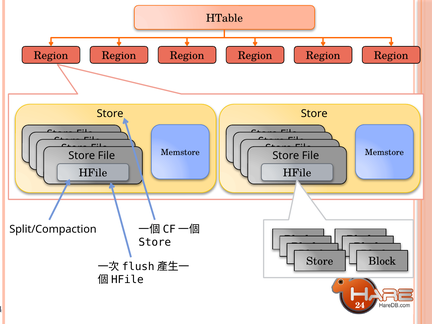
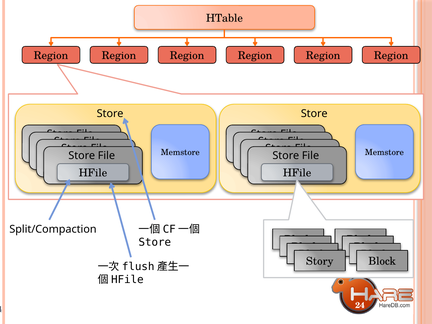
Store at (320, 261): Store -> Story
